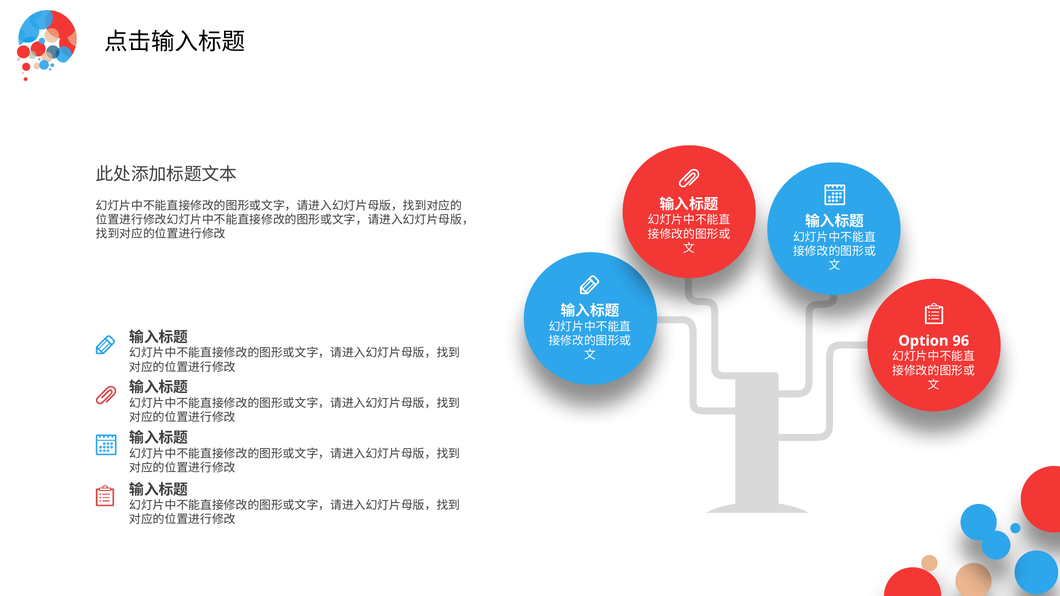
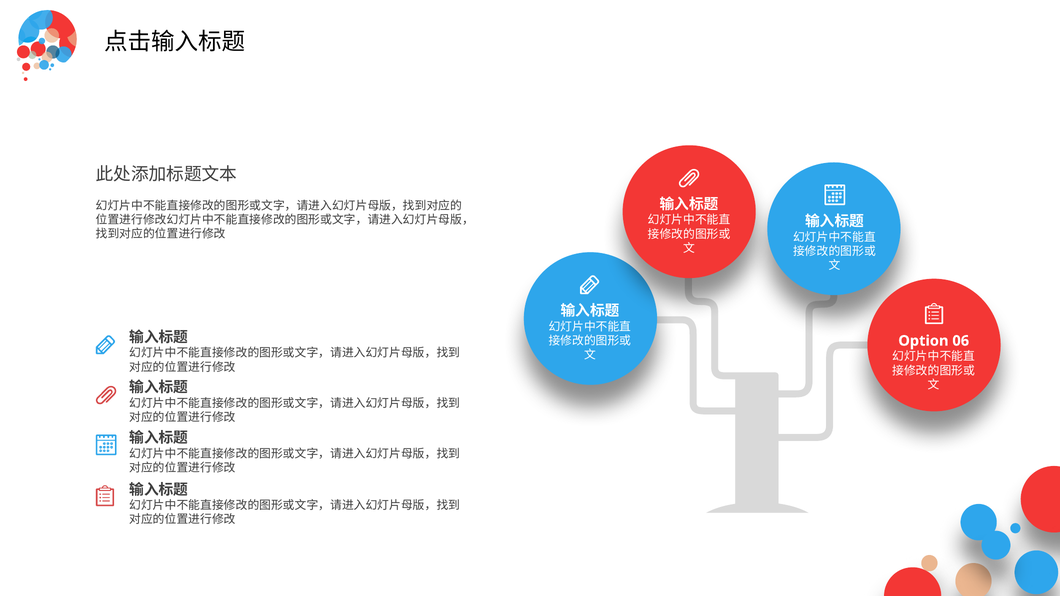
96: 96 -> 06
